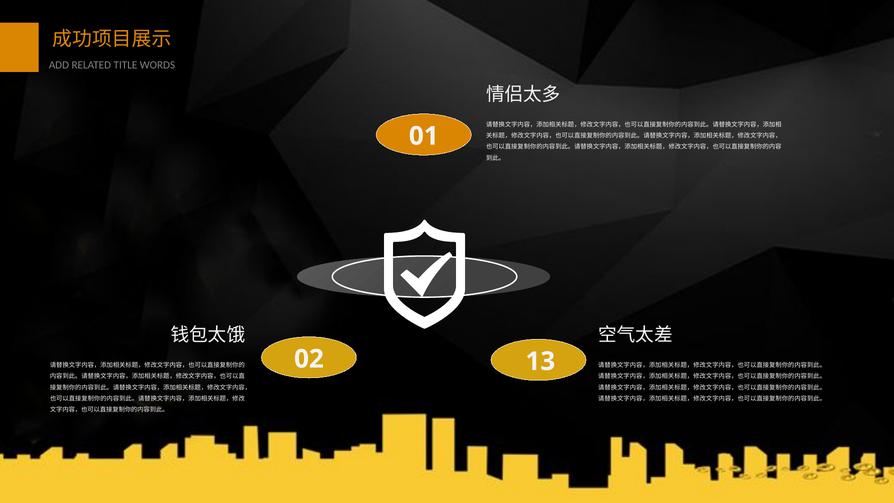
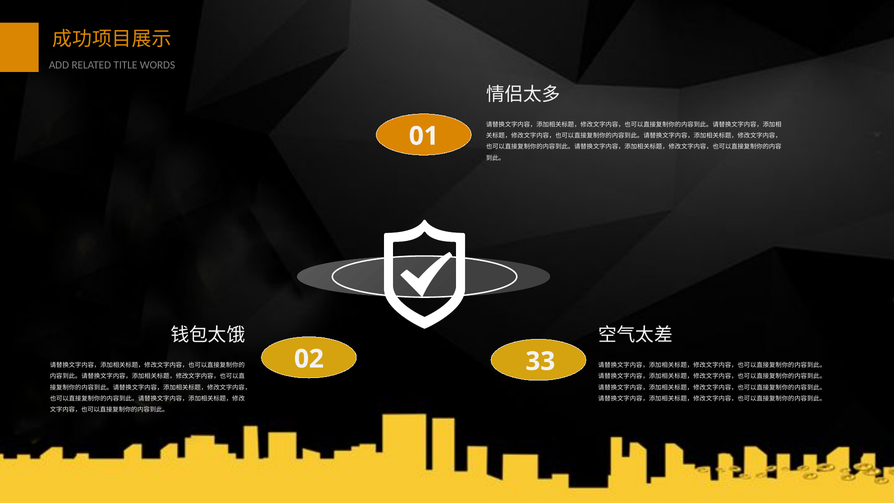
13: 13 -> 33
